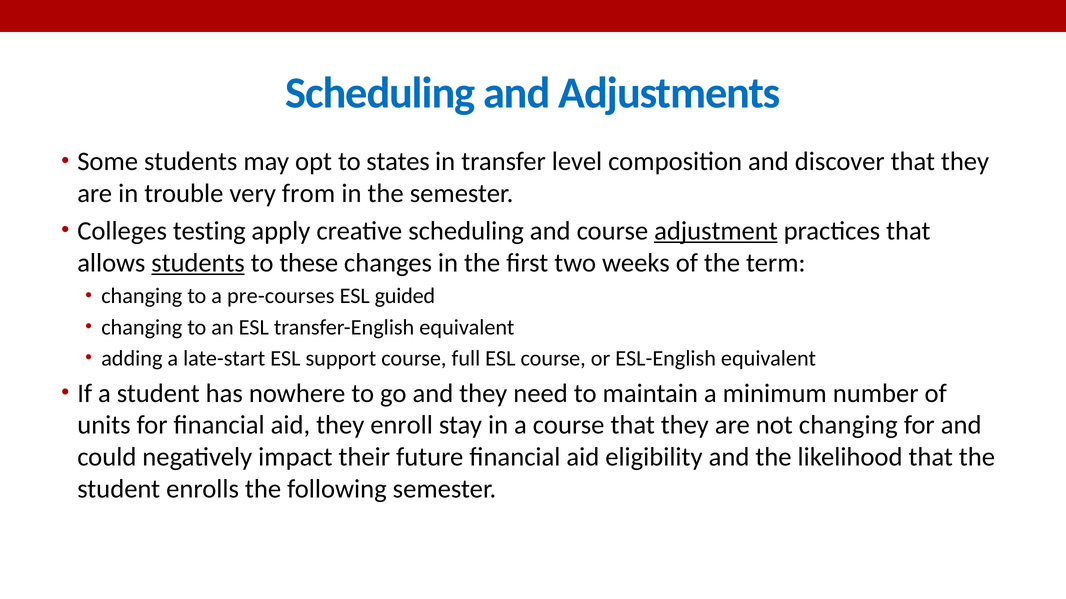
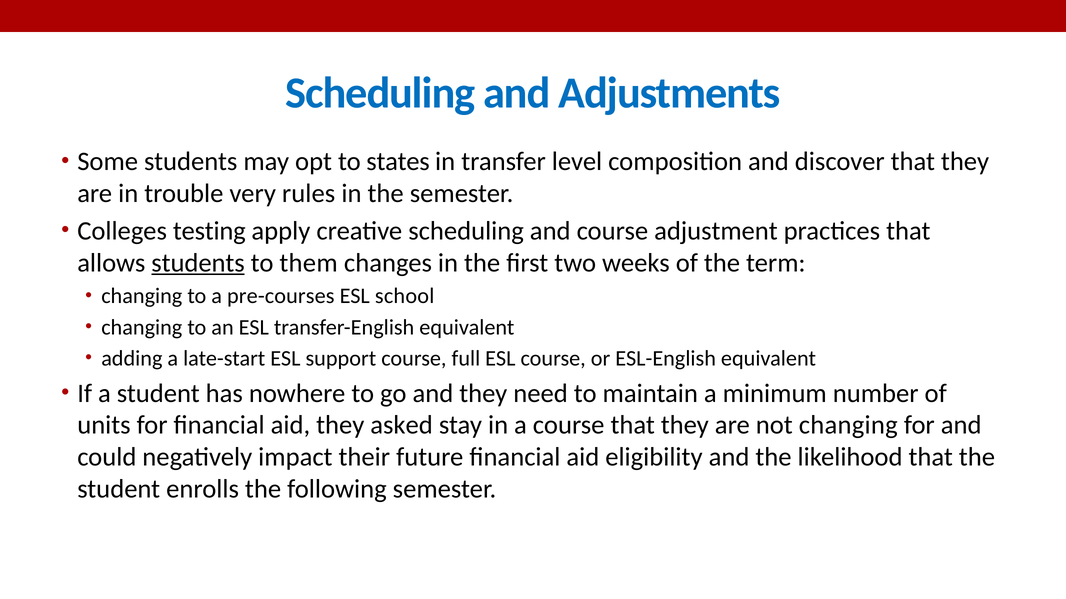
from: from -> rules
adjustment underline: present -> none
these: these -> them
guided: guided -> school
enroll: enroll -> asked
